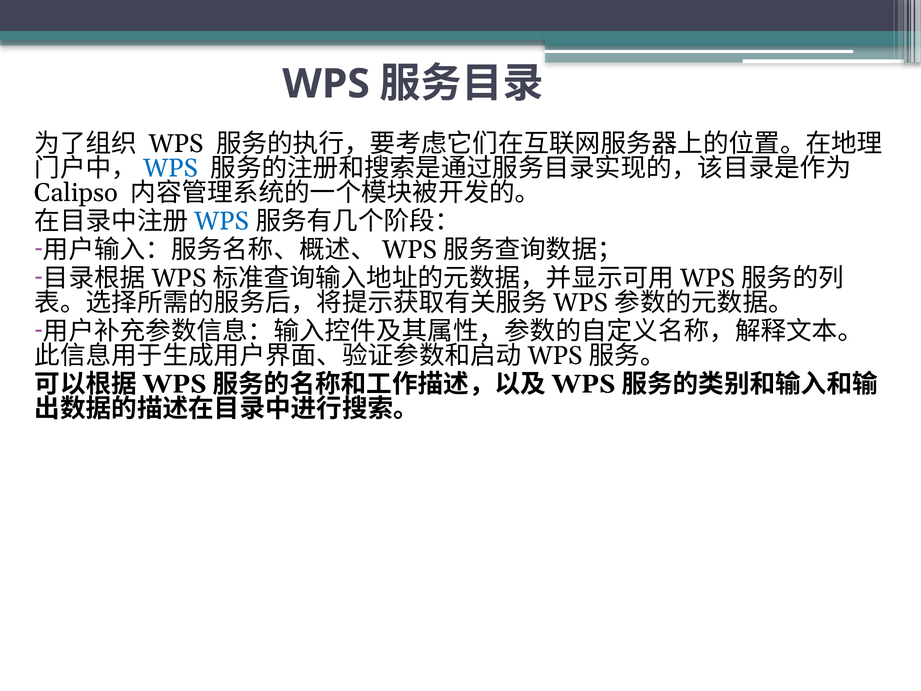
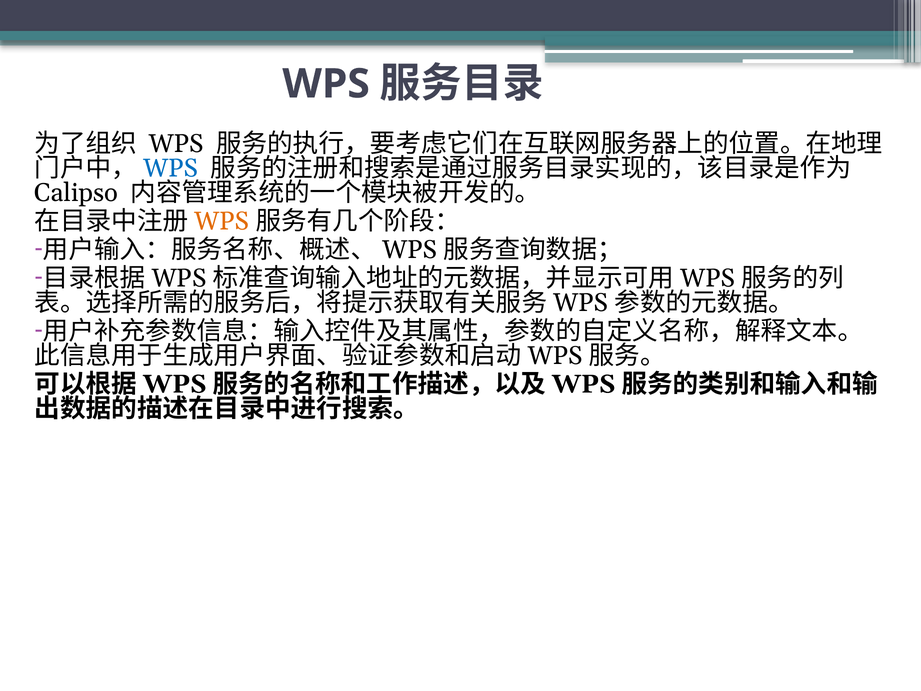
WPS at (222, 221) colour: blue -> orange
